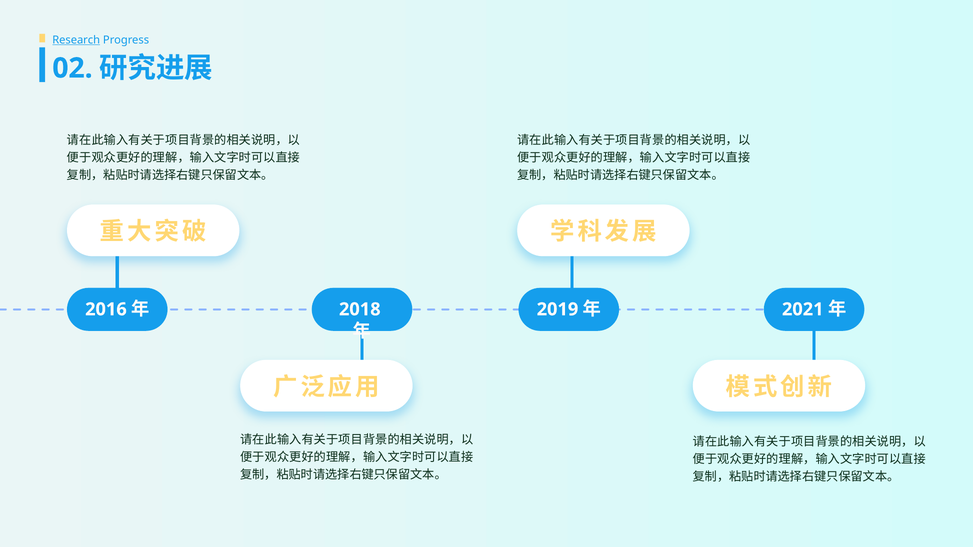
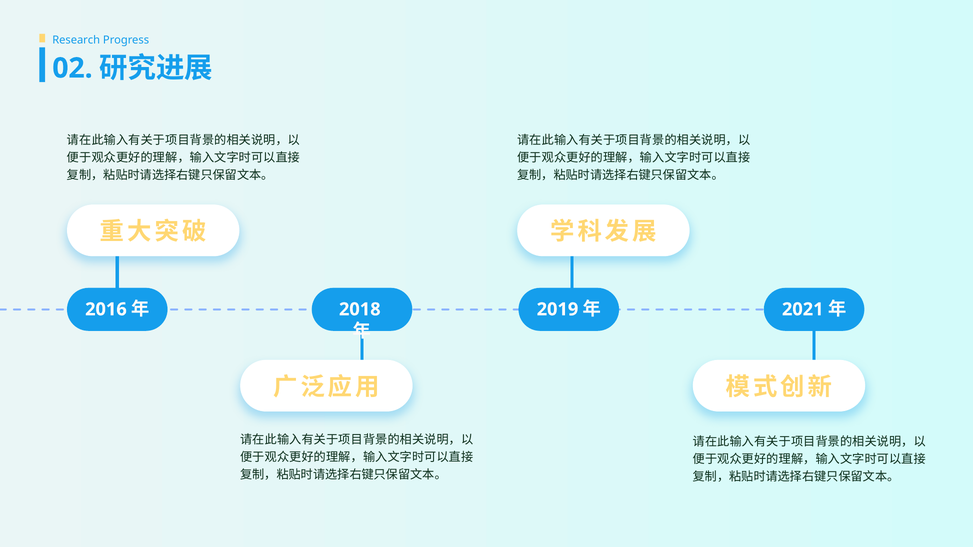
Research underline: present -> none
